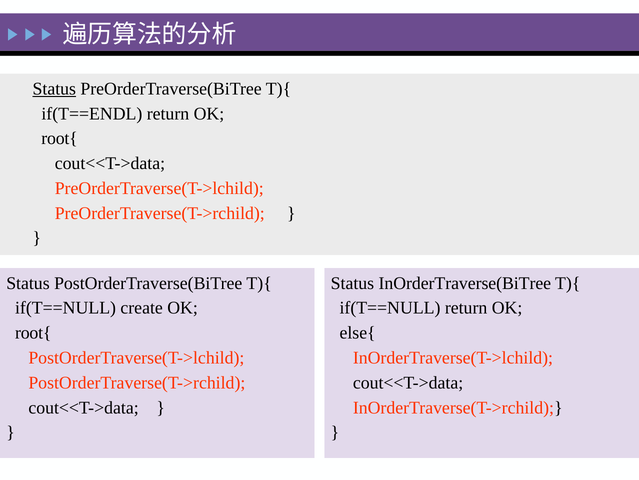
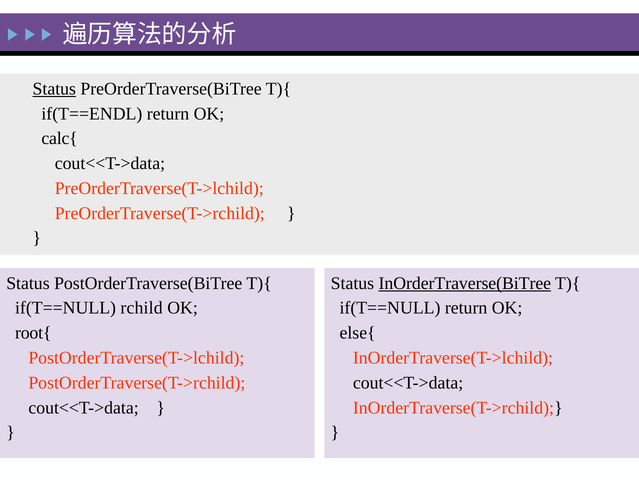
root{ at (60, 138): root{ -> calc{
InOrderTraverse(BiTree underline: none -> present
create: create -> rchild
